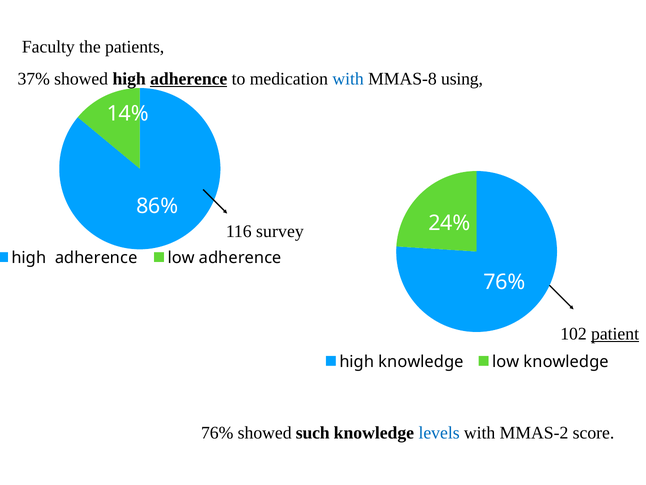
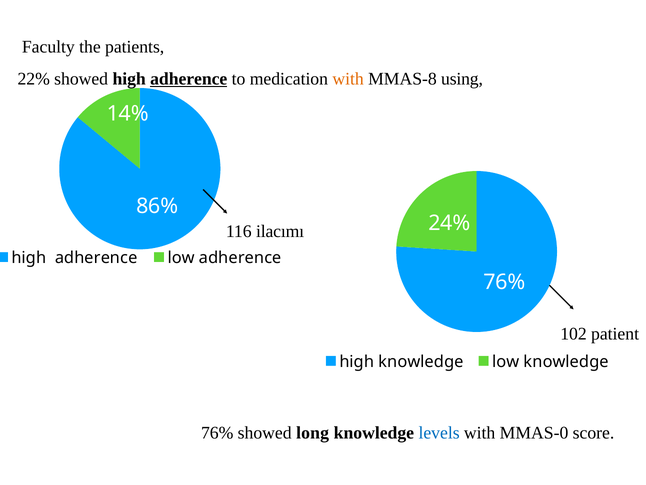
37%: 37% -> 22%
with at (348, 79) colour: blue -> orange
survey: survey -> ilacımı
patient underline: present -> none
such: such -> long
MMAS-2: MMAS-2 -> MMAS-0
